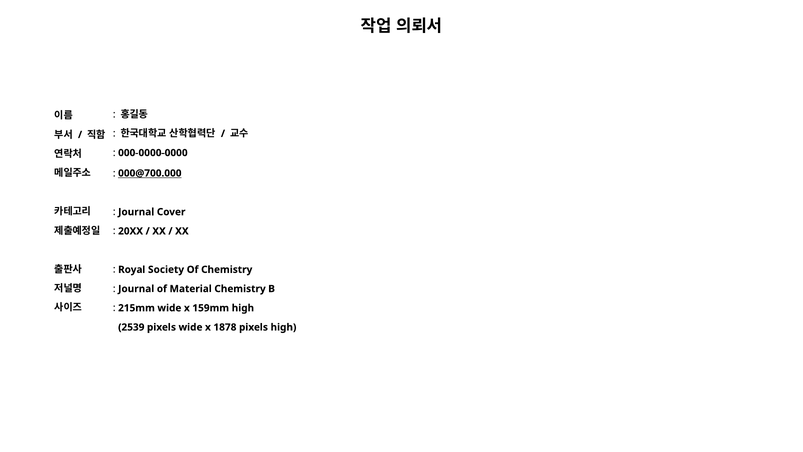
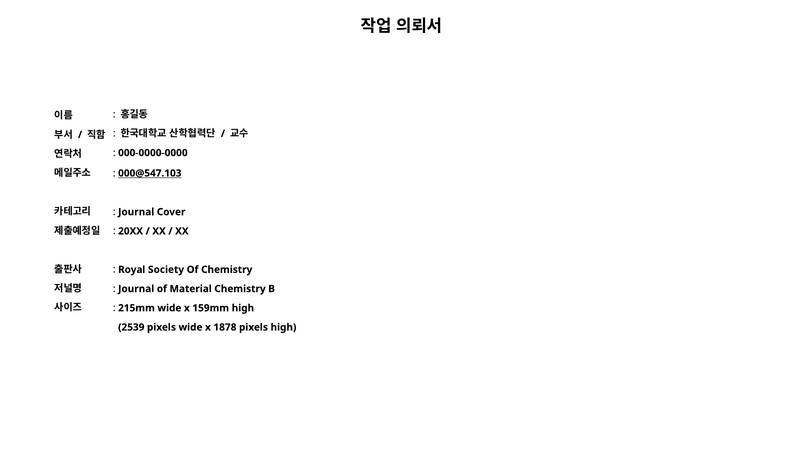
000@700.000: 000@700.000 -> 000@547.103
